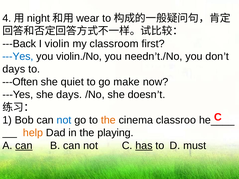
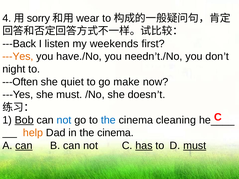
night: night -> sorry
violin: violin -> listen
classroom: classroom -> weekends
---Yes at (18, 56) colour: blue -> orange
violin./No: violin./No -> have./No
days at (14, 69): days -> night
she days: days -> must
Bob underline: none -> present
the at (108, 120) colour: orange -> blue
classroo: classroo -> cleaning
in the playing: playing -> cinema
must at (195, 146) underline: none -> present
